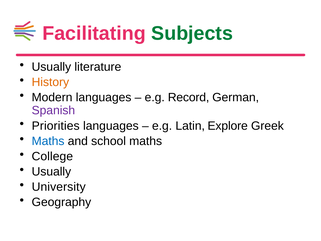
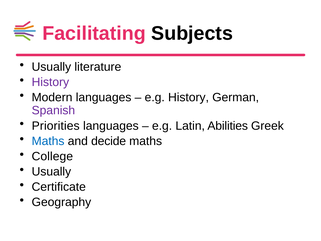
Subjects colour: green -> black
History at (50, 82) colour: orange -> purple
e.g Record: Record -> History
Explore: Explore -> Abilities
school: school -> decide
University: University -> Certificate
